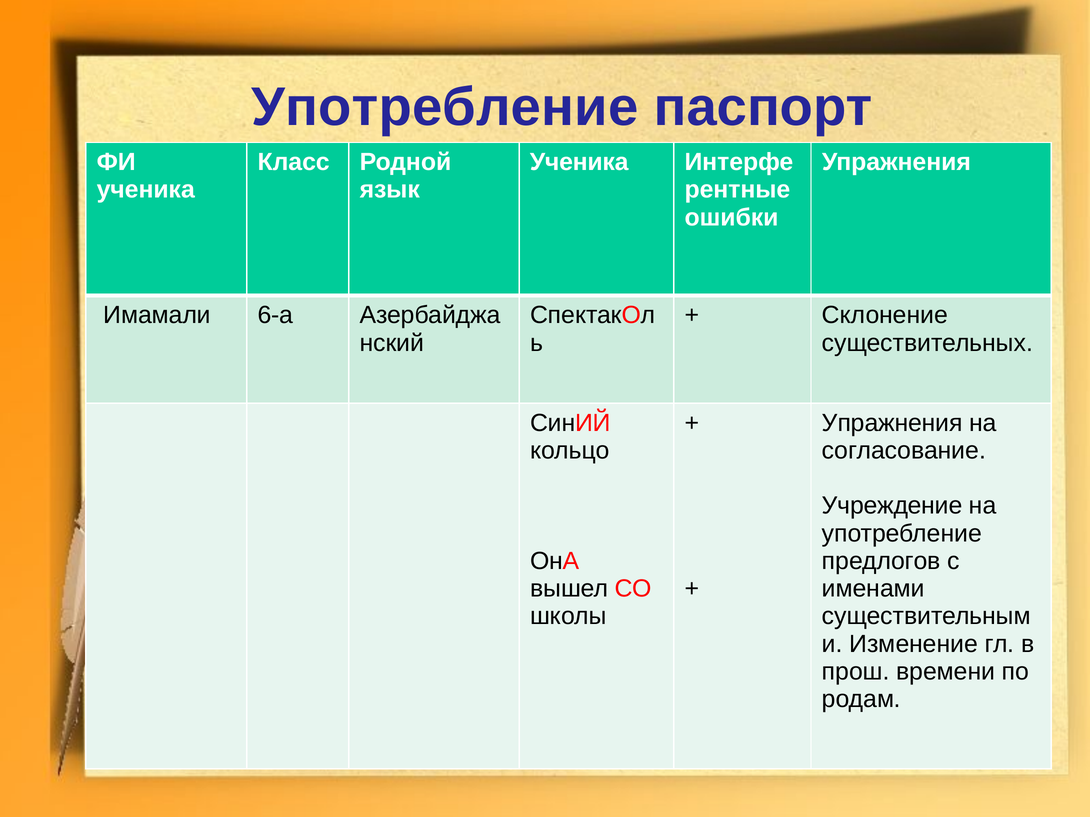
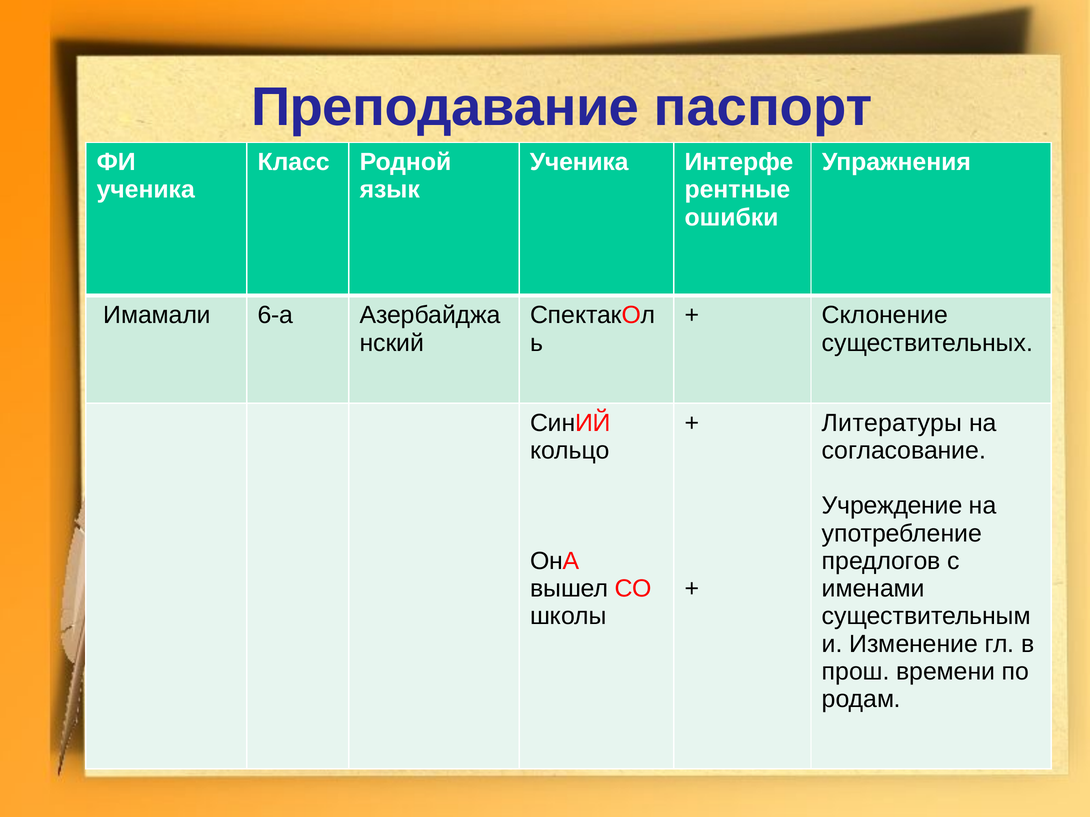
Употребление at (445, 107): Употребление -> Преподавание
Упражнения at (892, 423): Упражнения -> Литературы
